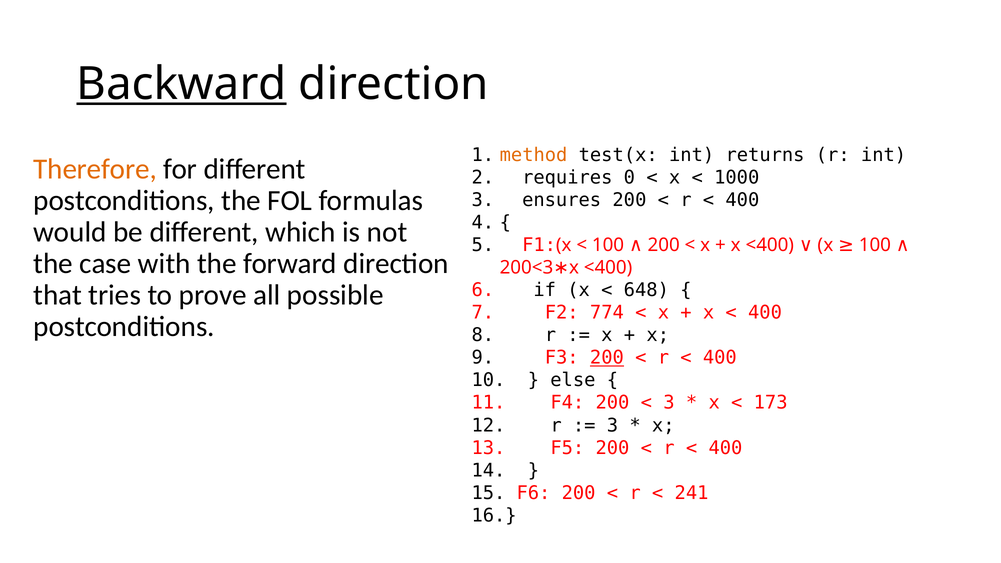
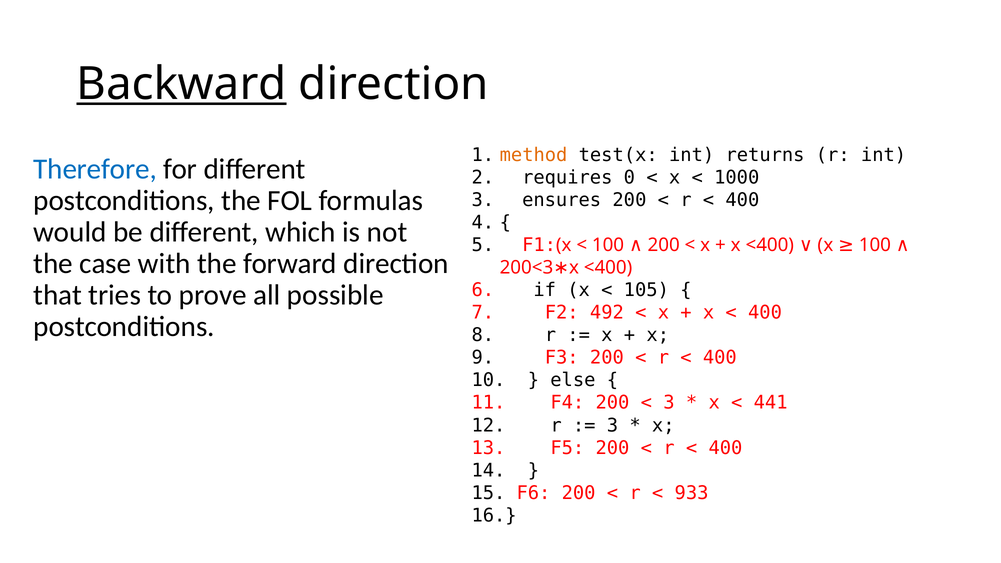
Therefore colour: orange -> blue
648: 648 -> 105
774: 774 -> 492
200 at (607, 358) underline: present -> none
173: 173 -> 441
241: 241 -> 933
